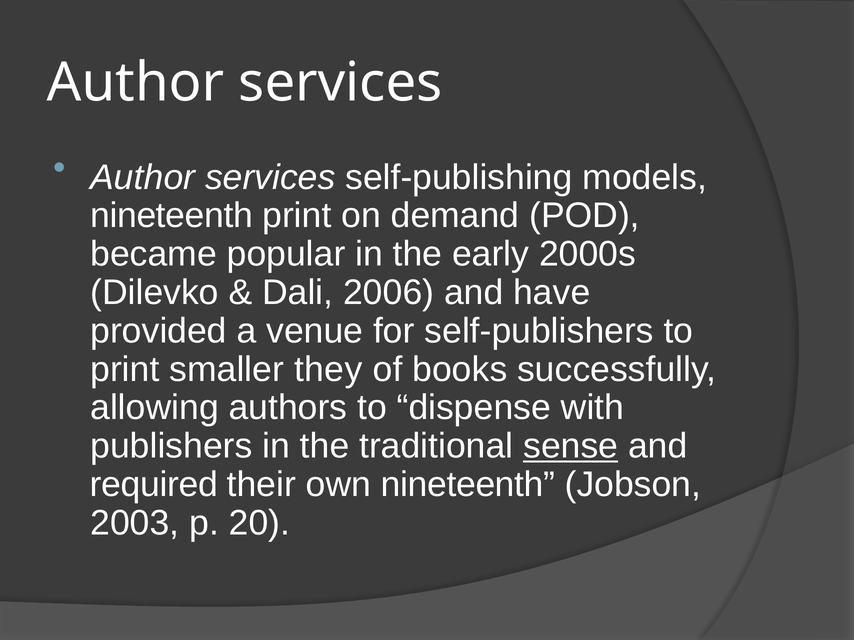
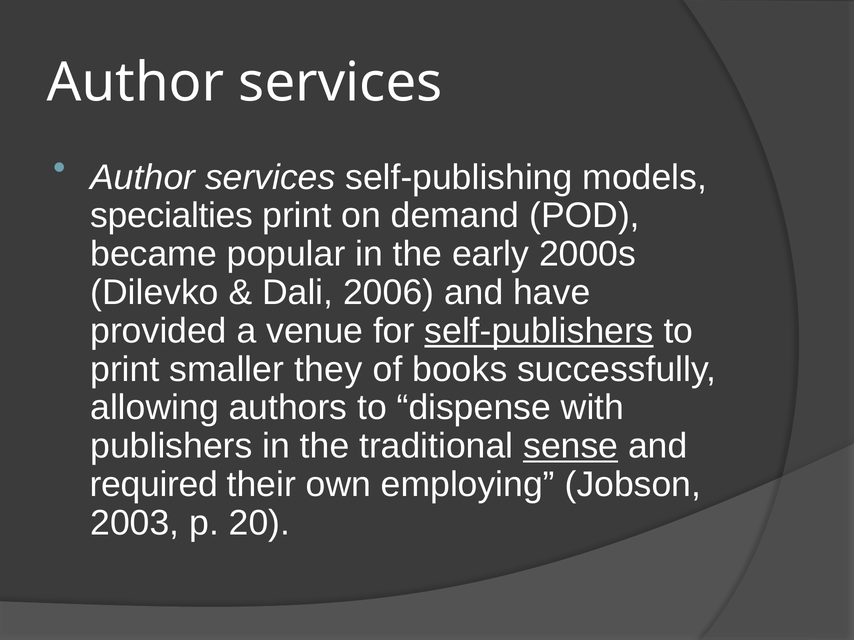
nineteenth at (172, 216): nineteenth -> specialties
self-publishers underline: none -> present
own nineteenth: nineteenth -> employing
